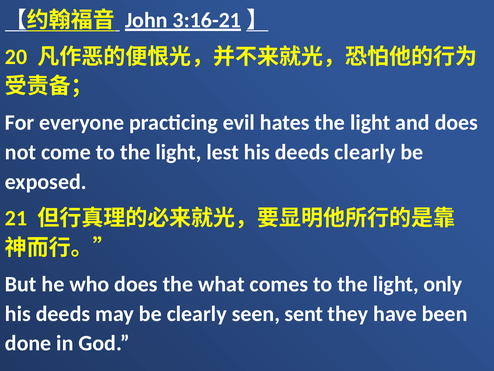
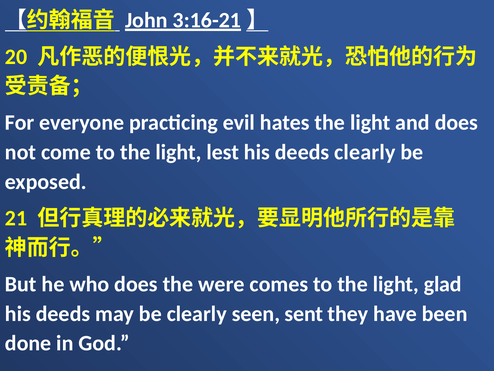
what: what -> were
only: only -> glad
